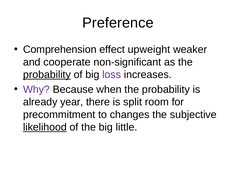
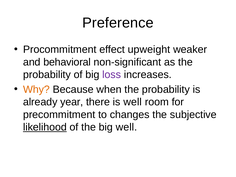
Comprehension: Comprehension -> Procommitment
cooperate: cooperate -> behavioral
probability at (47, 75) underline: present -> none
Why colour: purple -> orange
is split: split -> well
big little: little -> well
